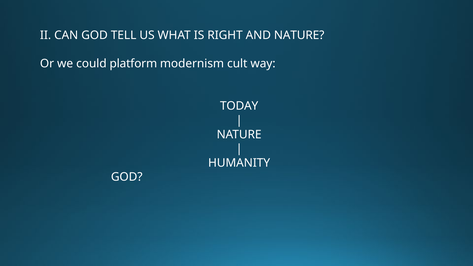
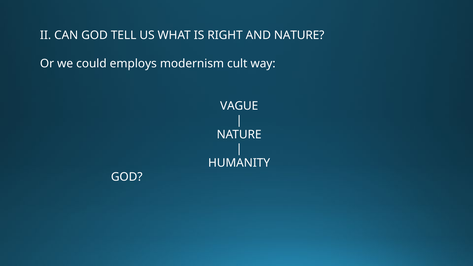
platform: platform -> employs
TODAY: TODAY -> VAGUE
